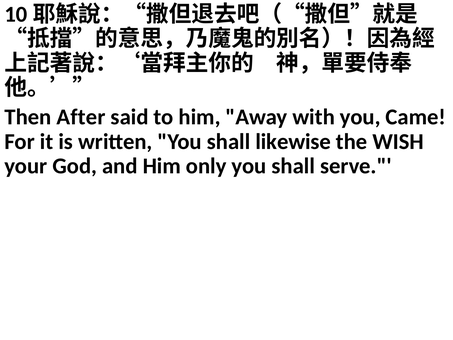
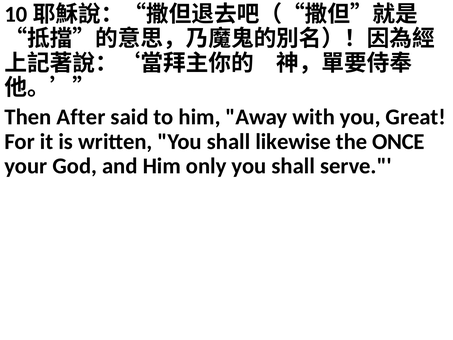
Came: Came -> Great
WISH: WISH -> ONCE
